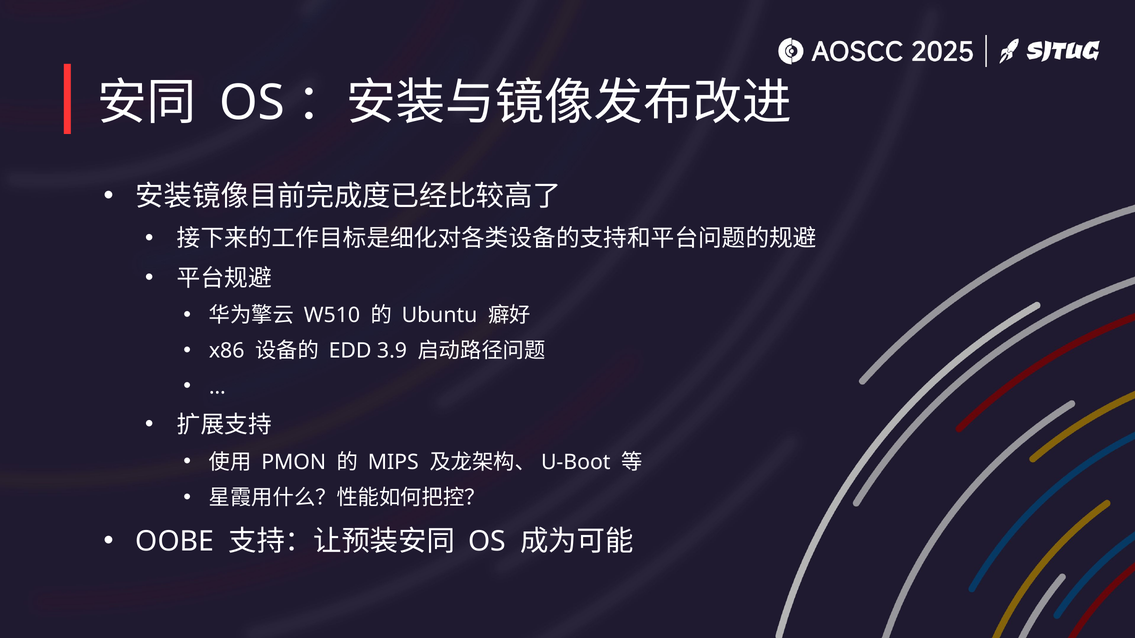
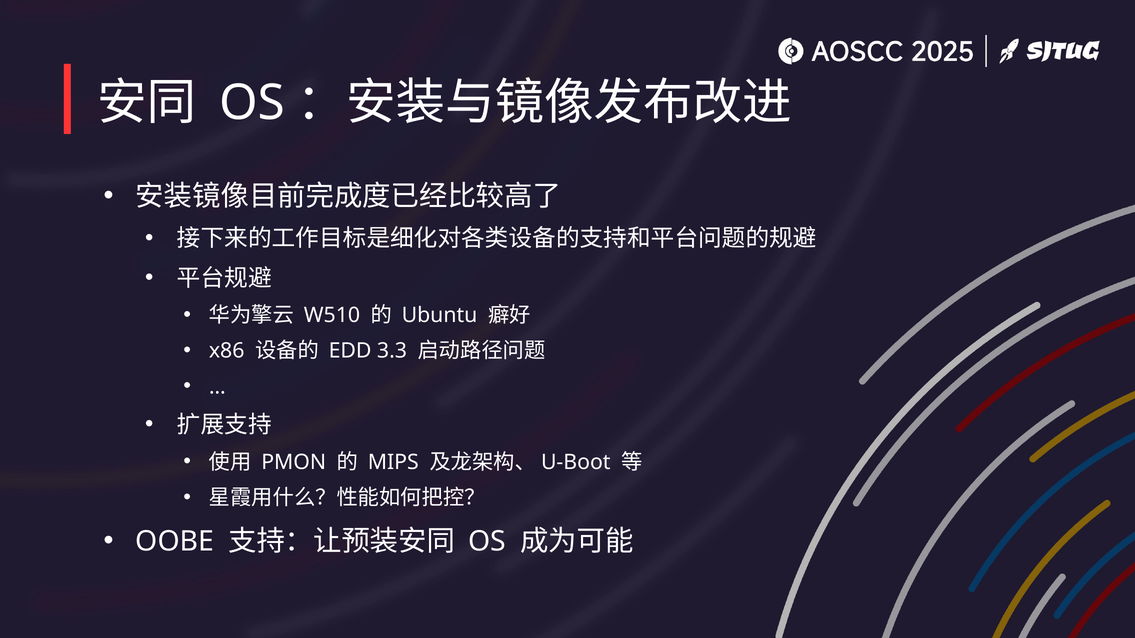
3.9: 3.9 -> 3.3
